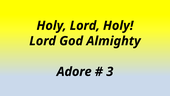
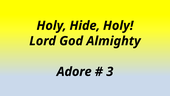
Lord at (85, 26): Lord -> Hide
